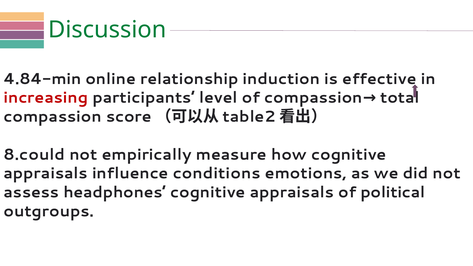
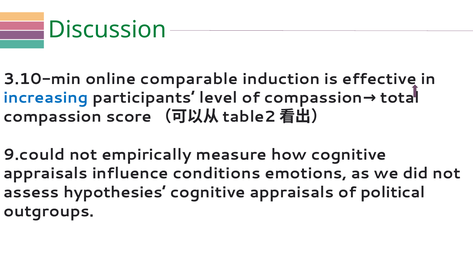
4.84-min: 4.84-min -> 3.10-min
relationship: relationship -> comparable
increasing colour: red -> blue
8.could: 8.could -> 9.could
headphones: headphones -> hypothesies
